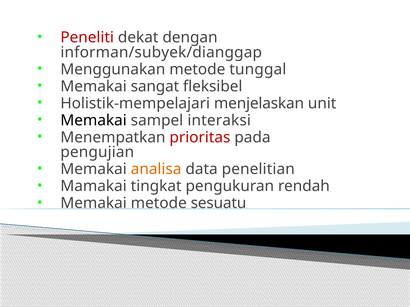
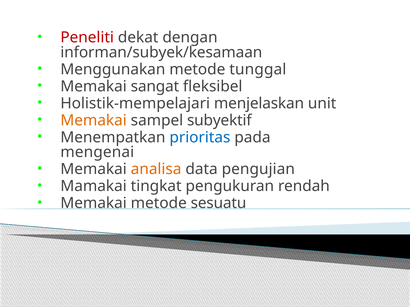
informan/subyek/dianggap: informan/subyek/dianggap -> informan/subyek/kesamaan
Memakai at (94, 121) colour: black -> orange
interaksi: interaksi -> subyektif
prioritas colour: red -> blue
pengujian: pengujian -> mengenai
penelitian: penelitian -> pengujian
